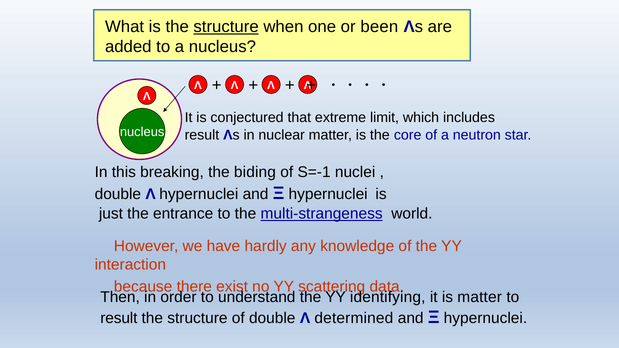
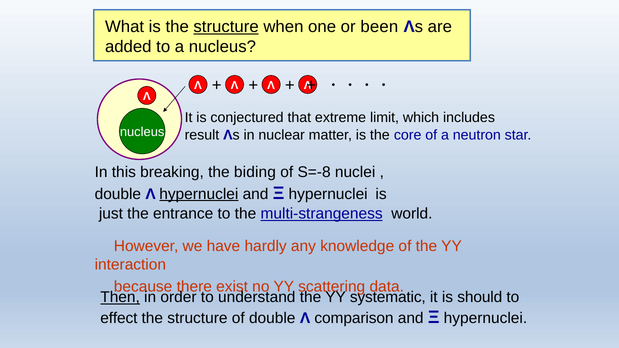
S=-1: S=-1 -> S=-8
hypernuclei at (199, 194) underline: none -> present
Then underline: none -> present
identifying: identifying -> systematic
is matter: matter -> should
result at (119, 319): result -> effect
determined: determined -> comparison
